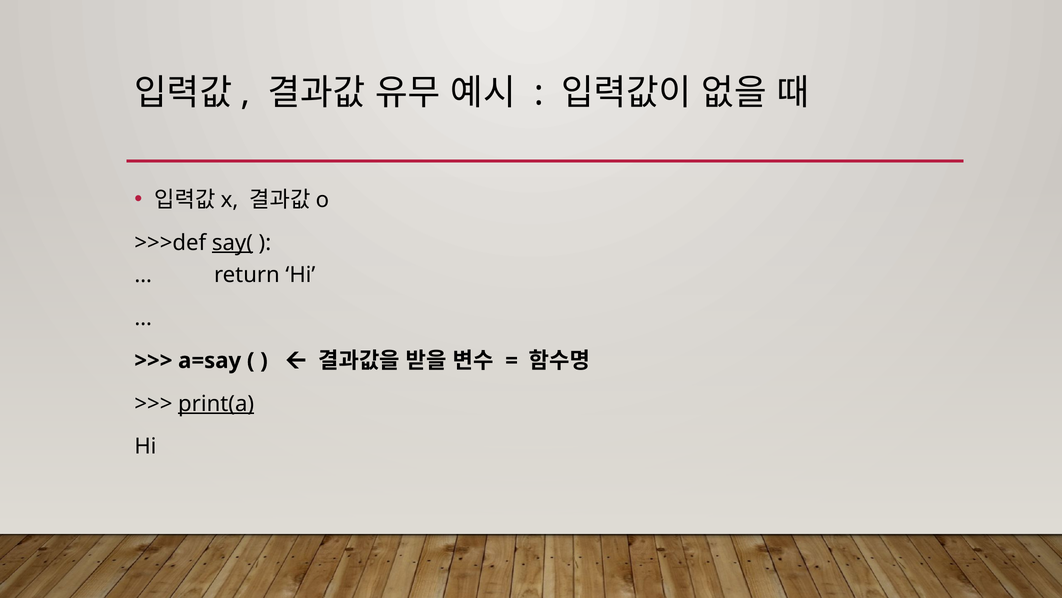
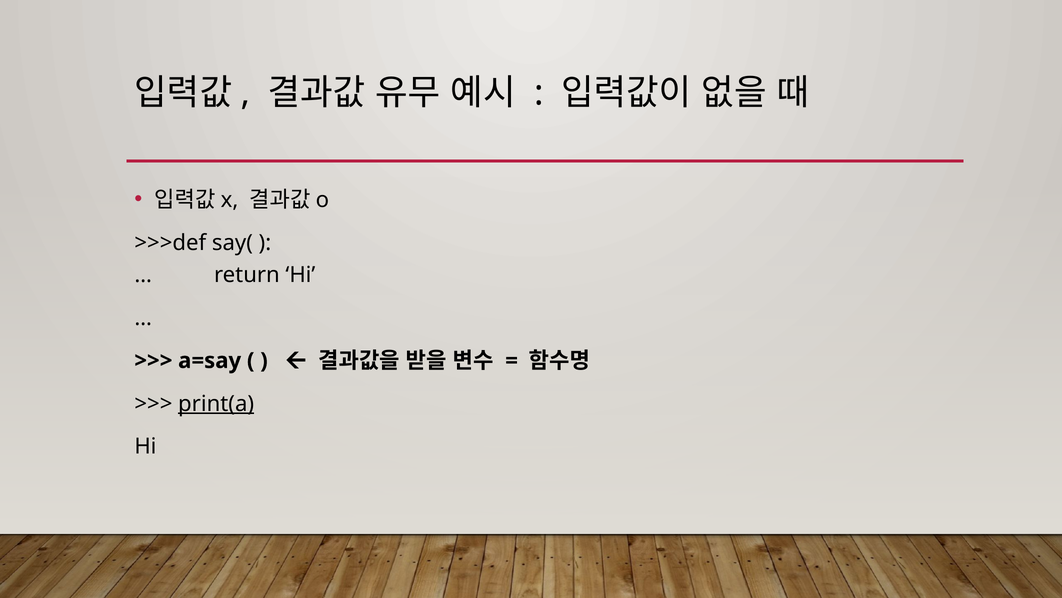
say( underline: present -> none
